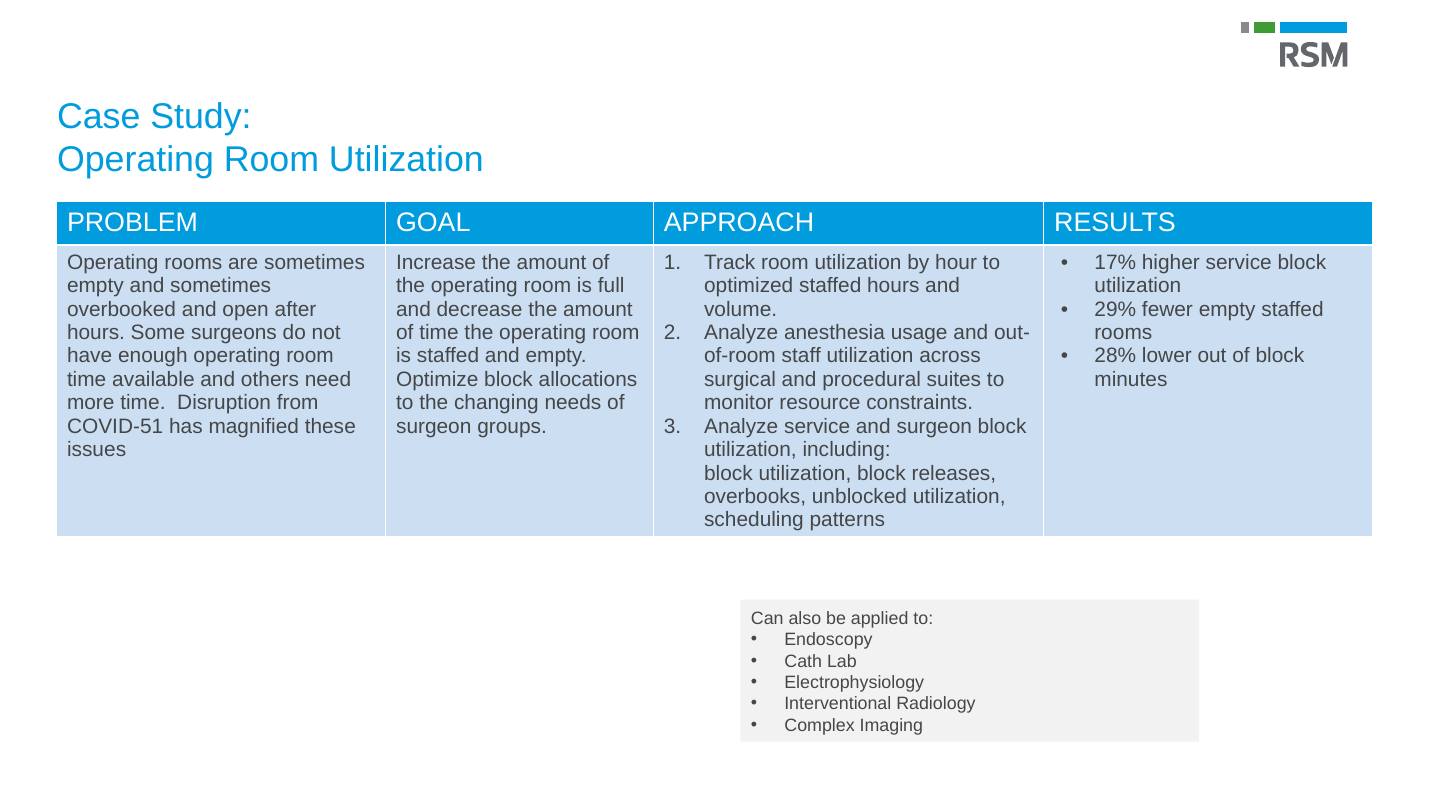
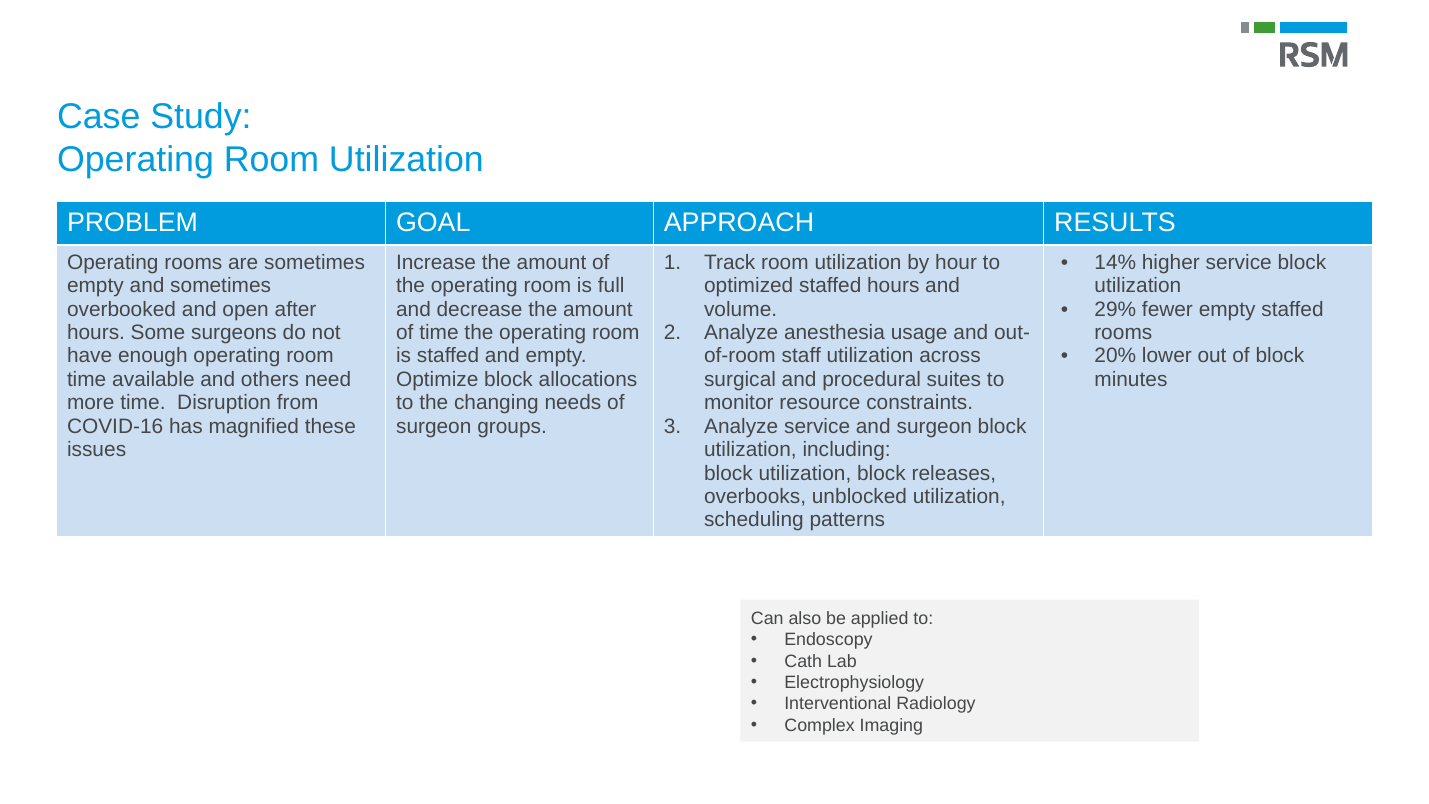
17%: 17% -> 14%
28%: 28% -> 20%
COVID-51: COVID-51 -> COVID-16
